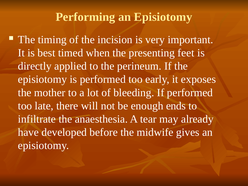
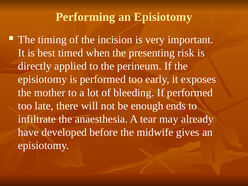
feet: feet -> risk
